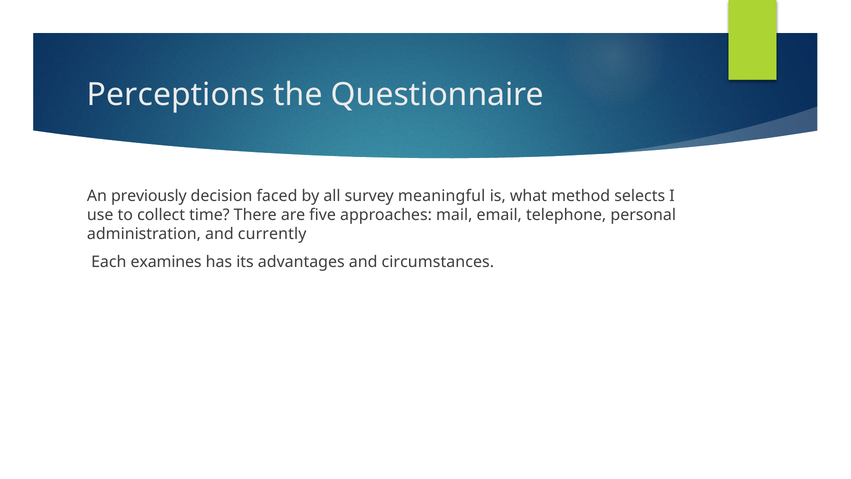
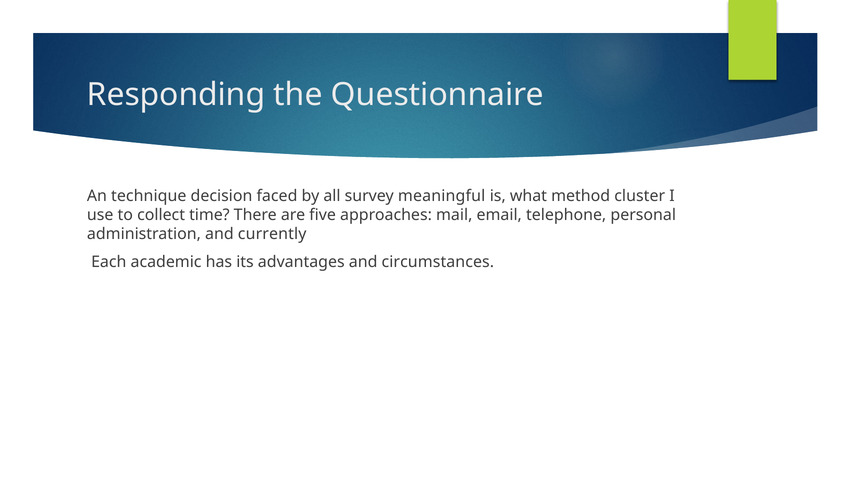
Perceptions: Perceptions -> Responding
previously: previously -> technique
selects: selects -> cluster
examines: examines -> academic
